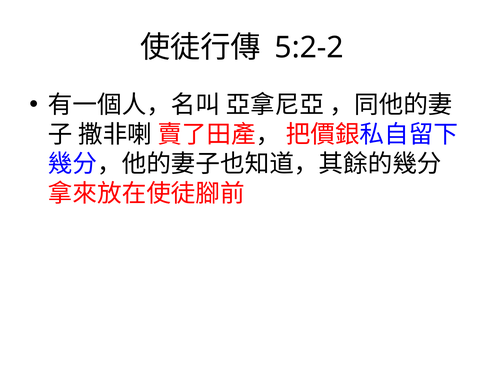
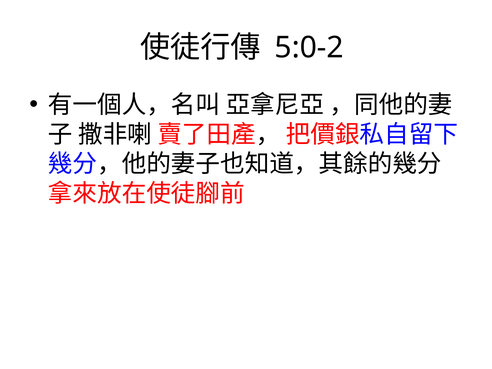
5:2-2: 5:2-2 -> 5:0-2
